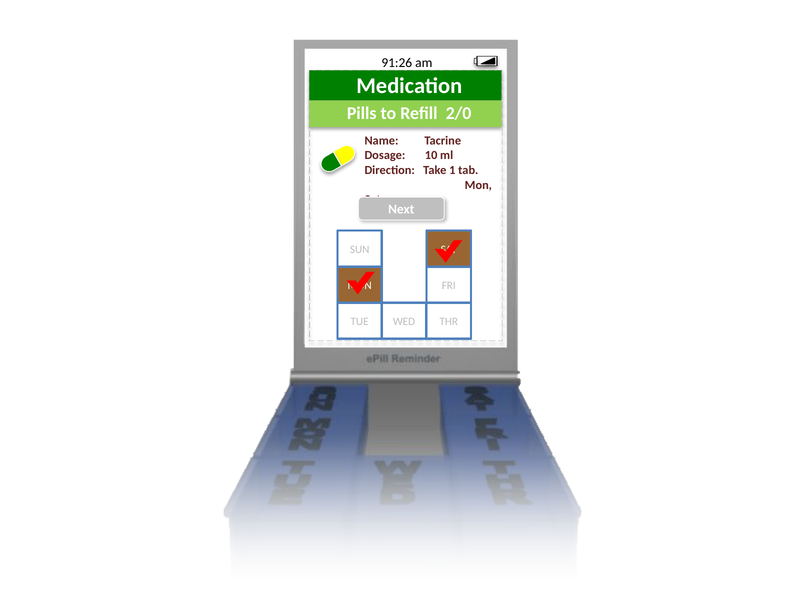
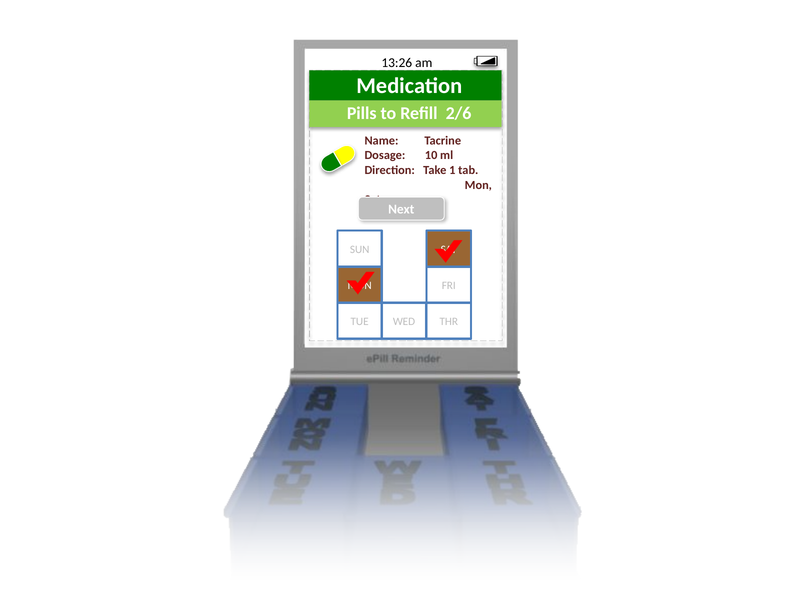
91:26: 91:26 -> 13:26
2/0: 2/0 -> 2/6
